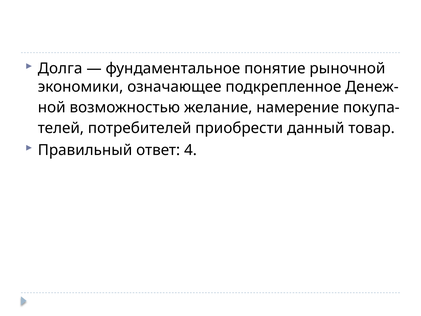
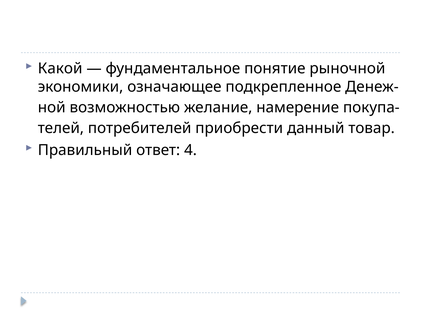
Долга: Долга -> Какой
